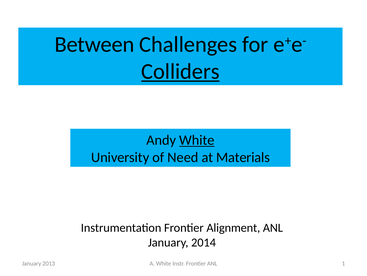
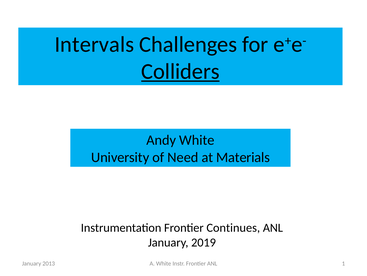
Between: Between -> Intervals
White at (197, 140) underline: present -> none
Alignment: Alignment -> Continues
2014: 2014 -> 2019
